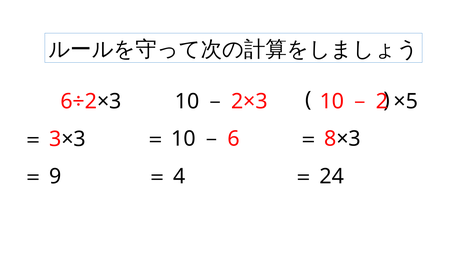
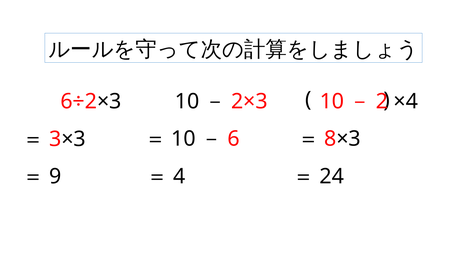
×5: ×5 -> ×4
